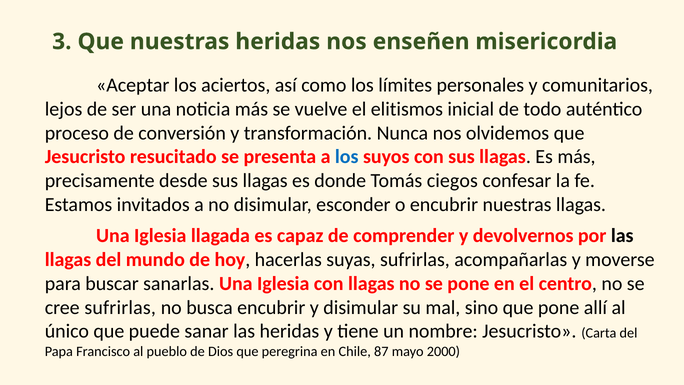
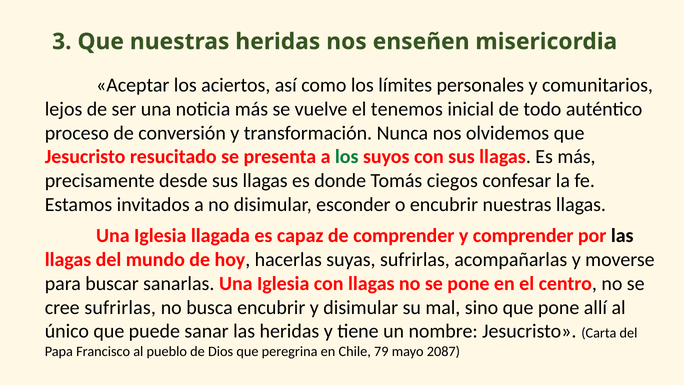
elitismos: elitismos -> tenemos
los at (347, 157) colour: blue -> green
y devolvernos: devolvernos -> comprender
87: 87 -> 79
2000: 2000 -> 2087
